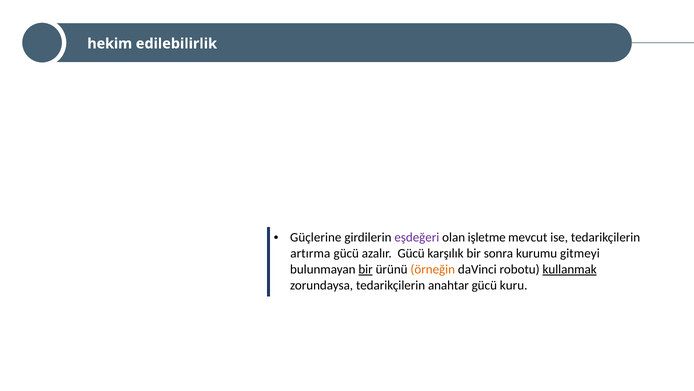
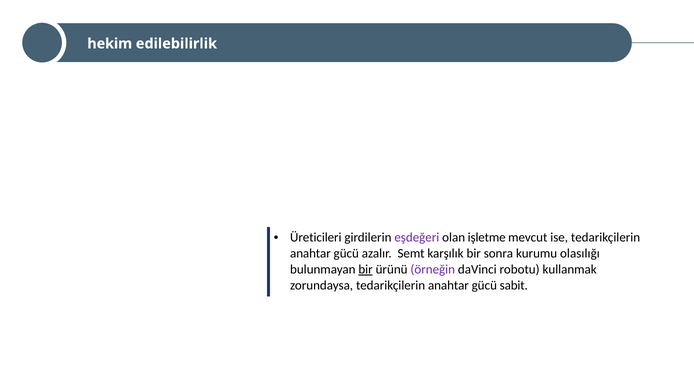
Güçlerine: Güçlerine -> Üreticileri
artırma at (310, 253): artırma -> anahtar
azalır Gücü: Gücü -> Semt
gitmeyi: gitmeyi -> olasılığı
örneğin colour: orange -> purple
kullanmak underline: present -> none
kuru: kuru -> sabit
